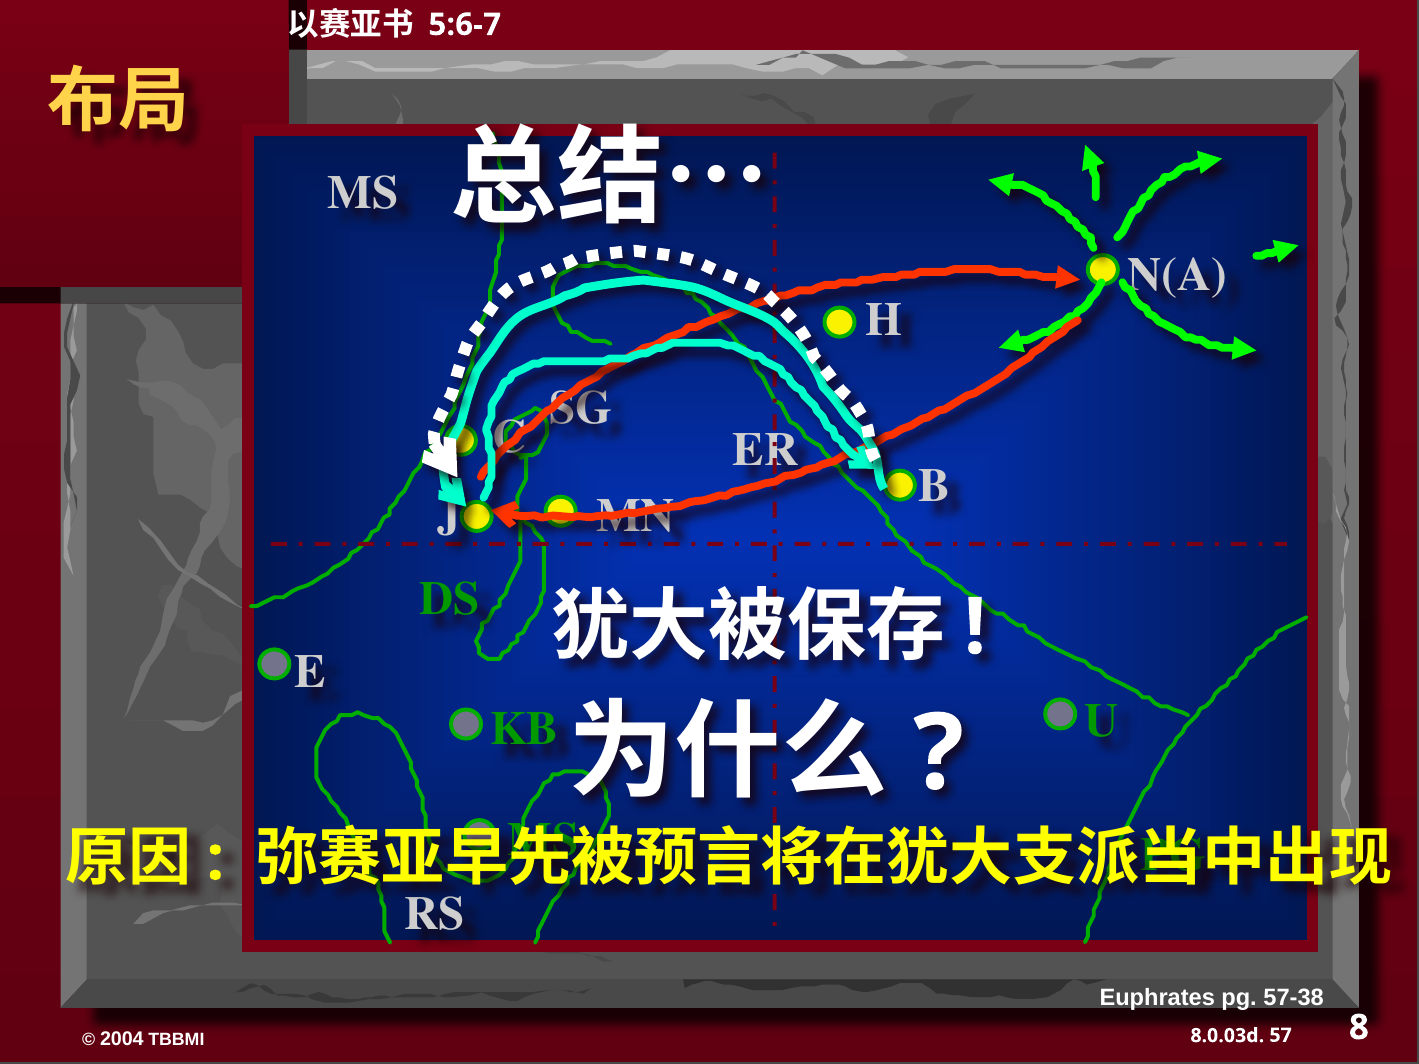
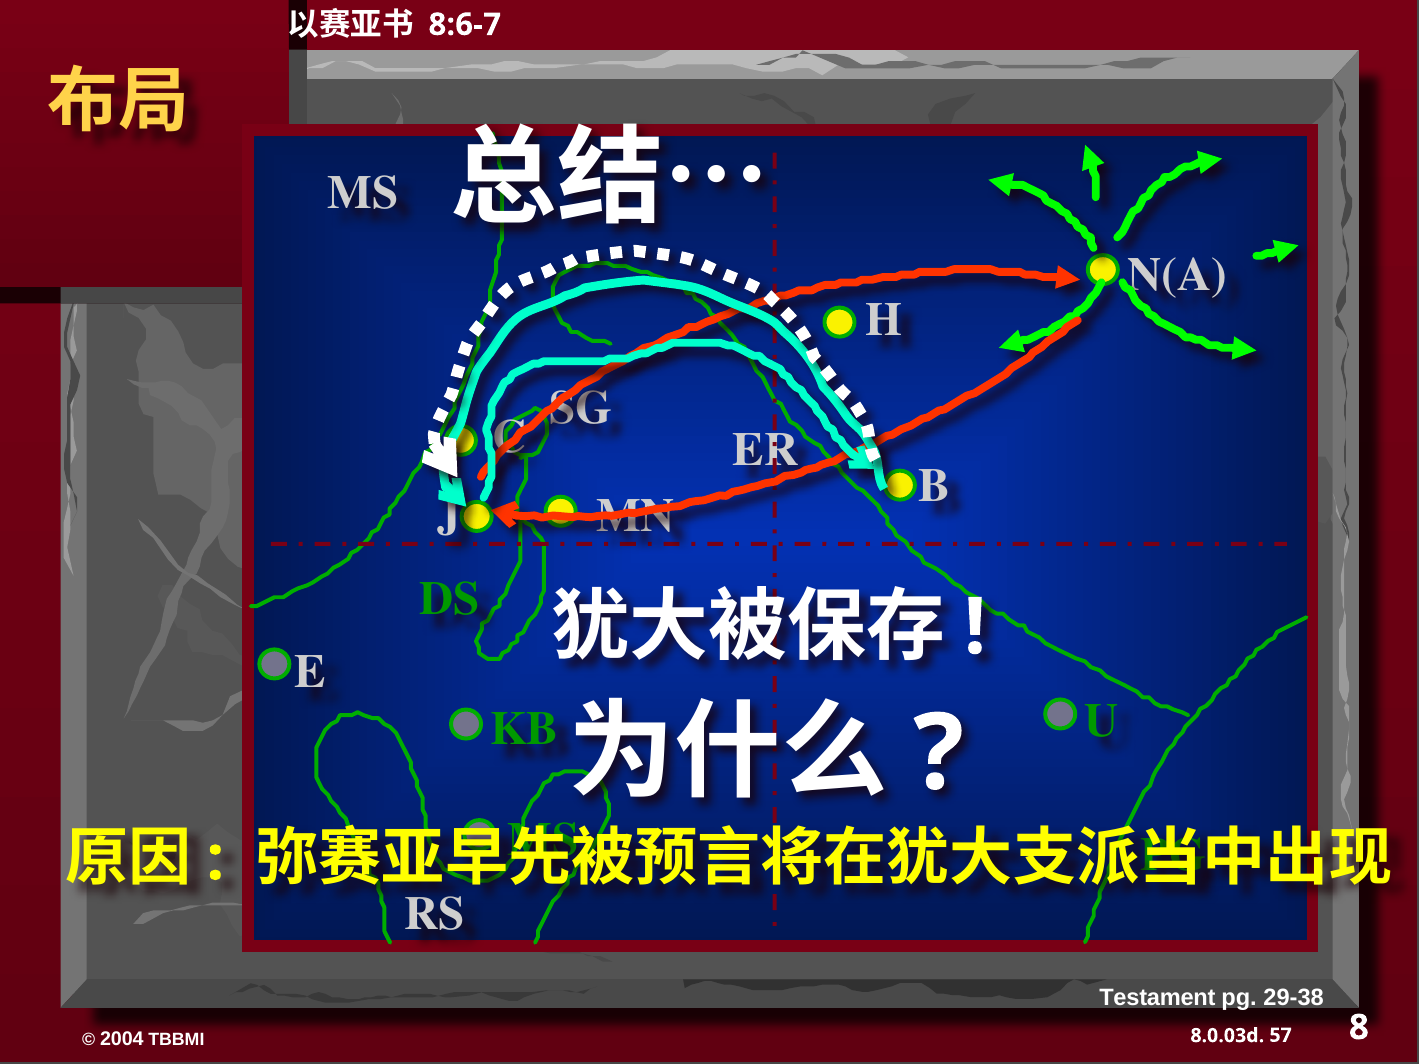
5:6-7: 5:6-7 -> 8:6-7
Euphrates: Euphrates -> Testament
57-38: 57-38 -> 29-38
